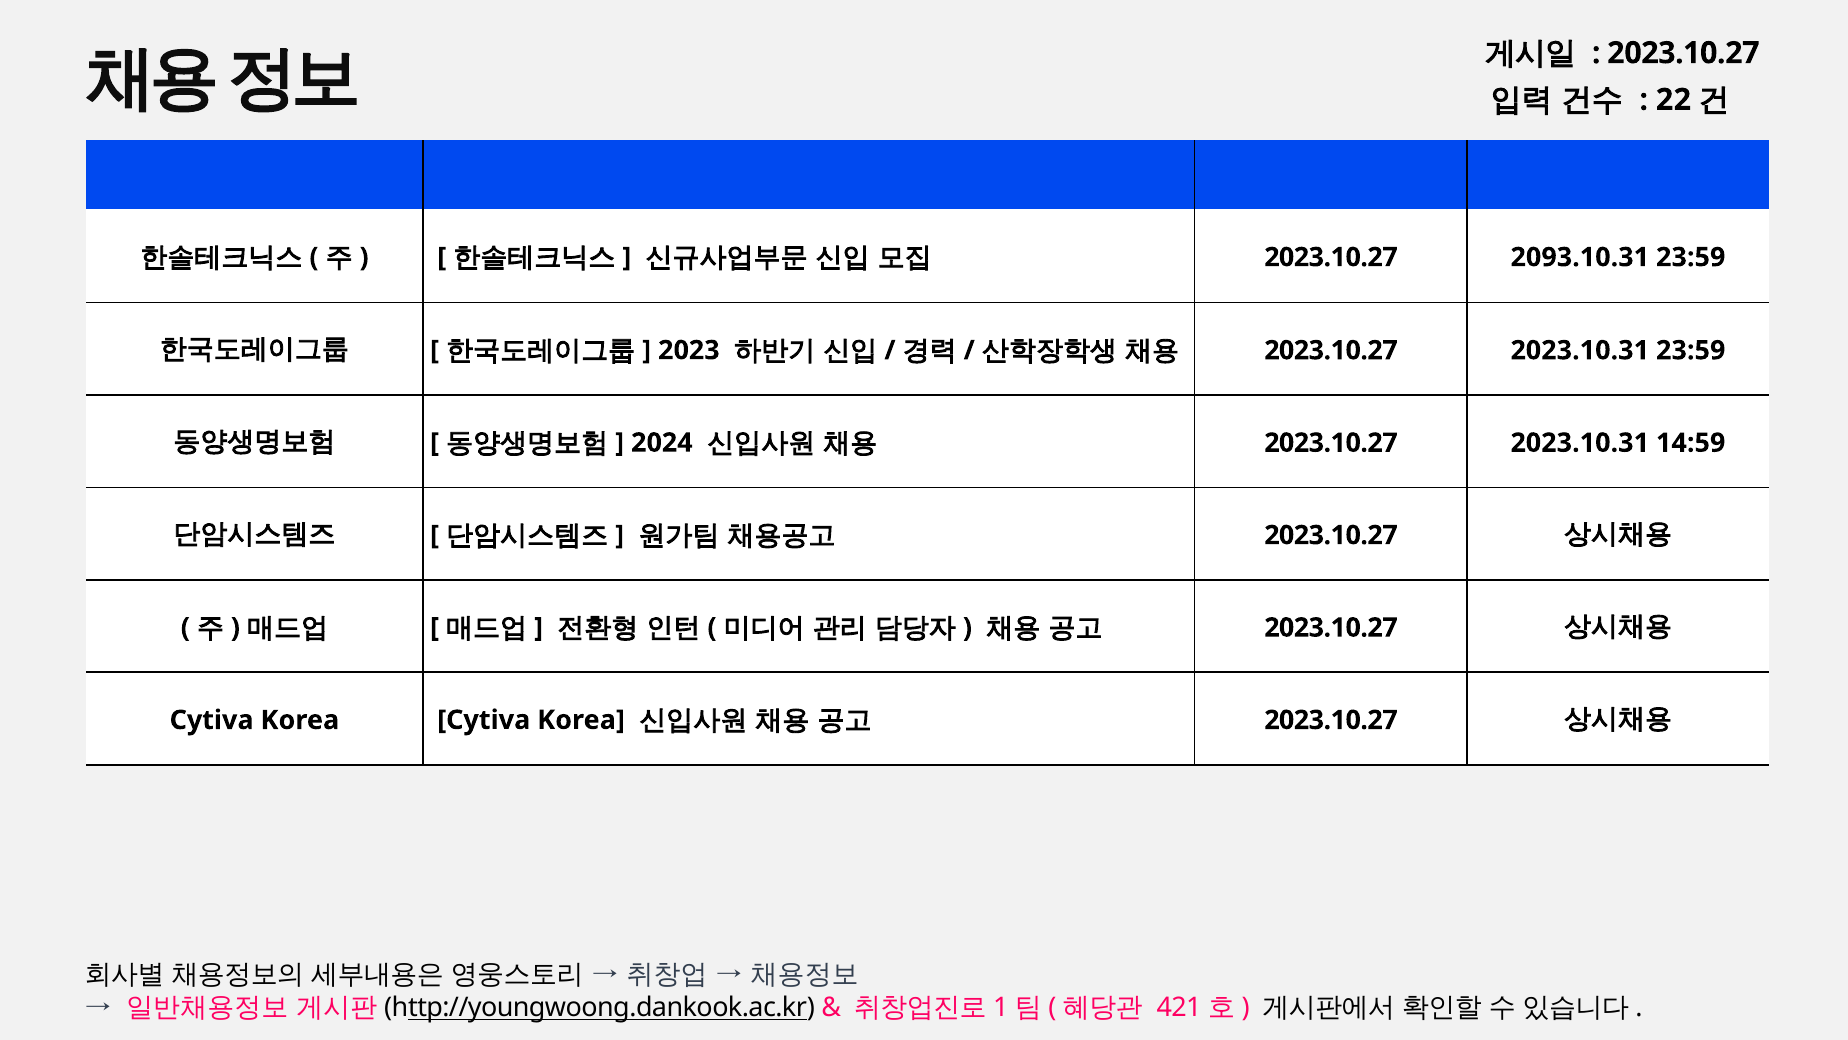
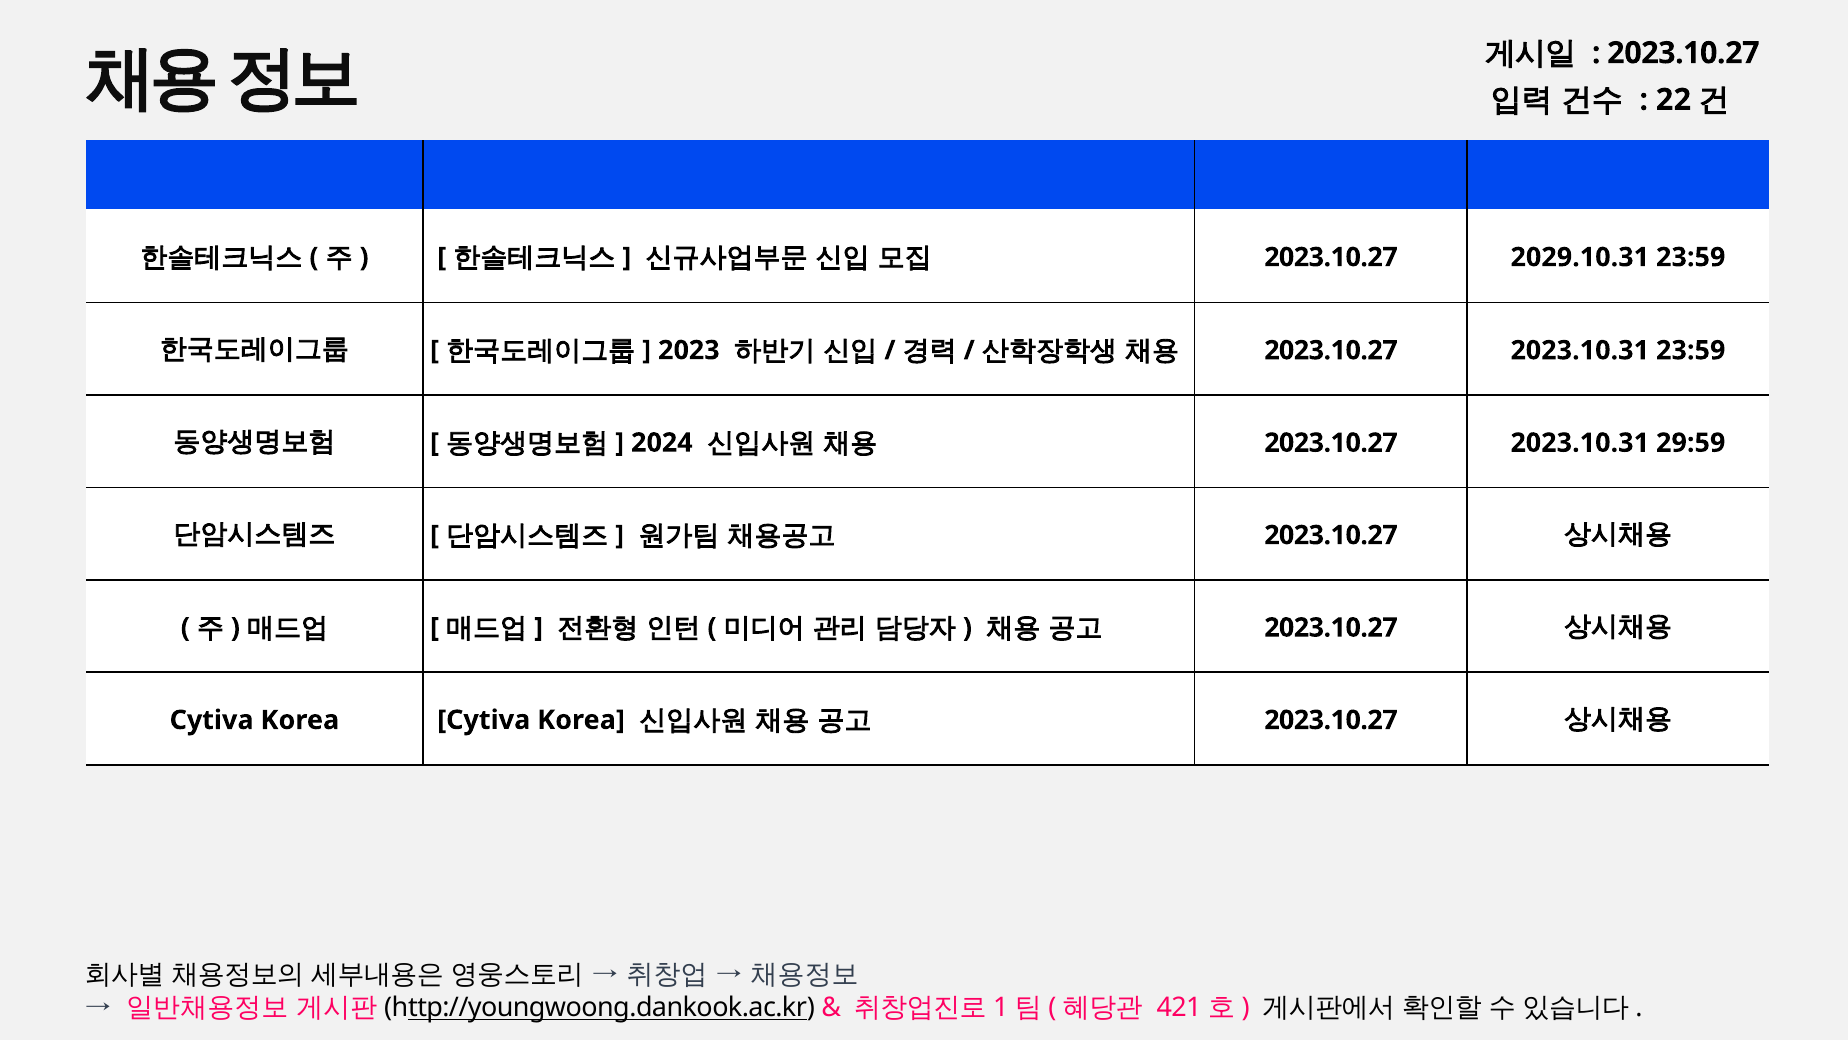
2093.10.31: 2093.10.31 -> 2029.10.31
14:59: 14:59 -> 29:59
